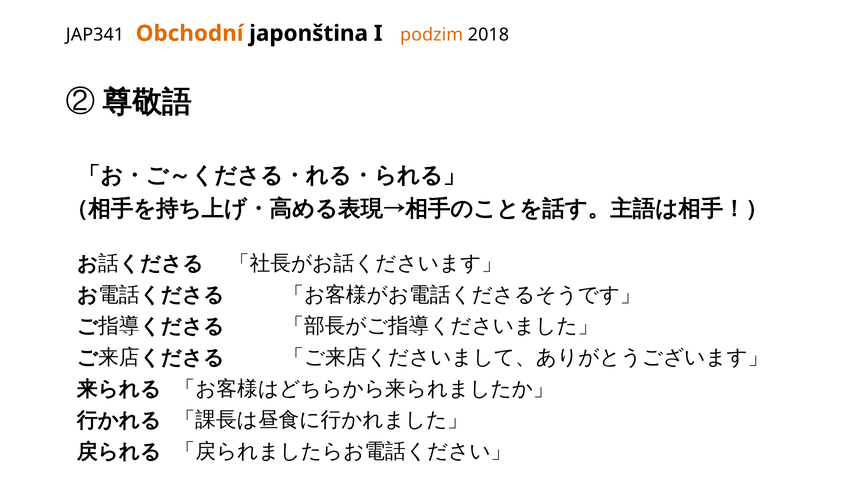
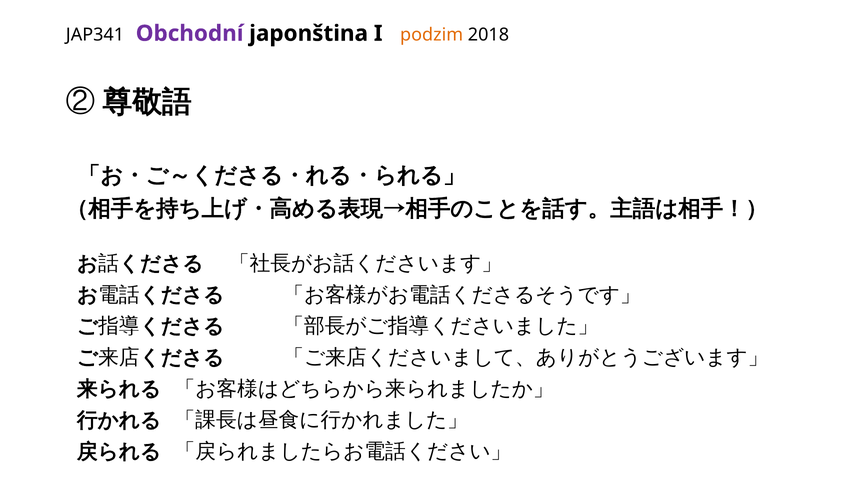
Obchodní colour: orange -> purple
